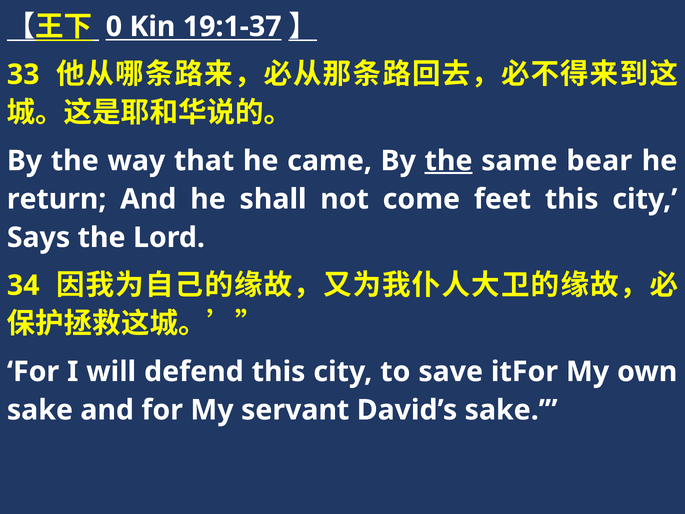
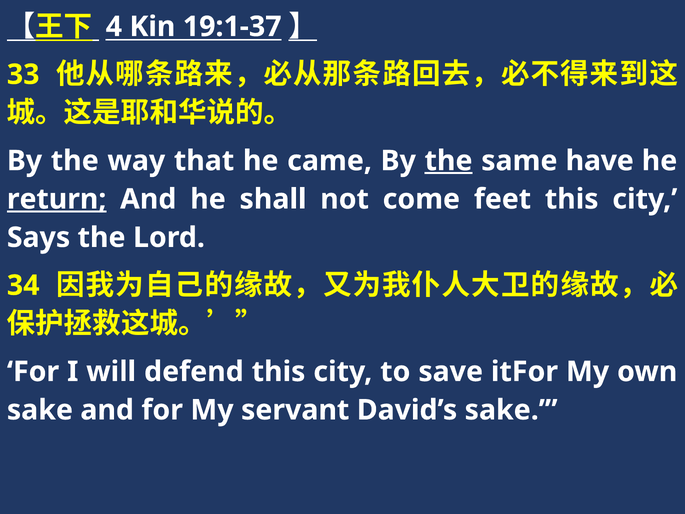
0: 0 -> 4
bear: bear -> have
return underline: none -> present
